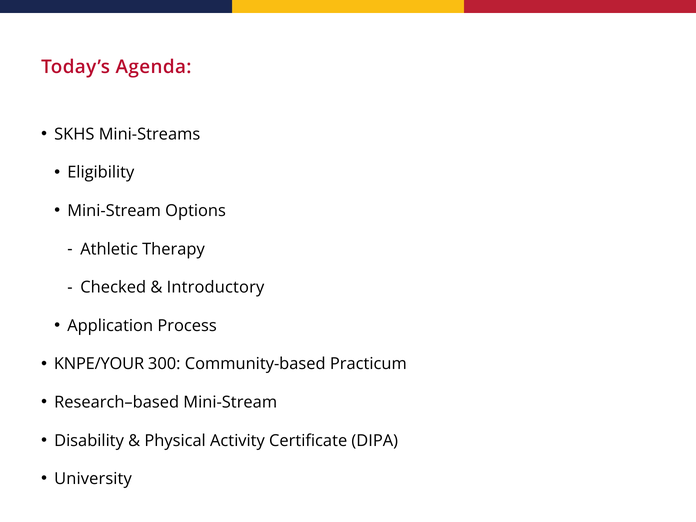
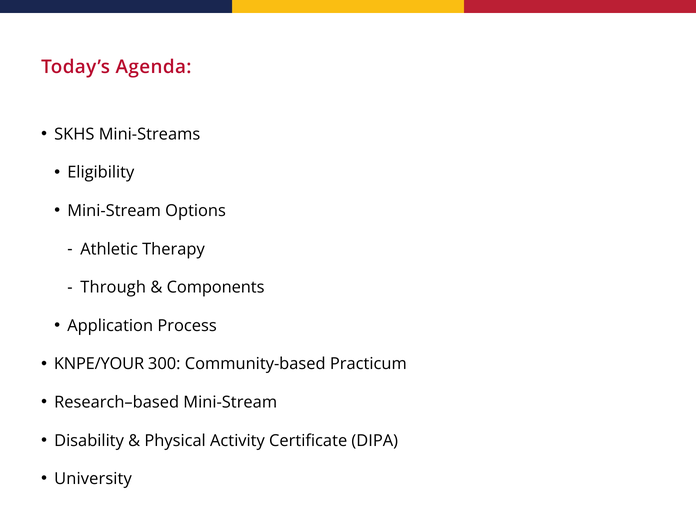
Checked: Checked -> Through
Introductory: Introductory -> Components
